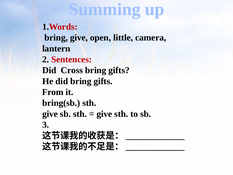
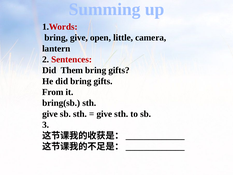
Cross: Cross -> Them
